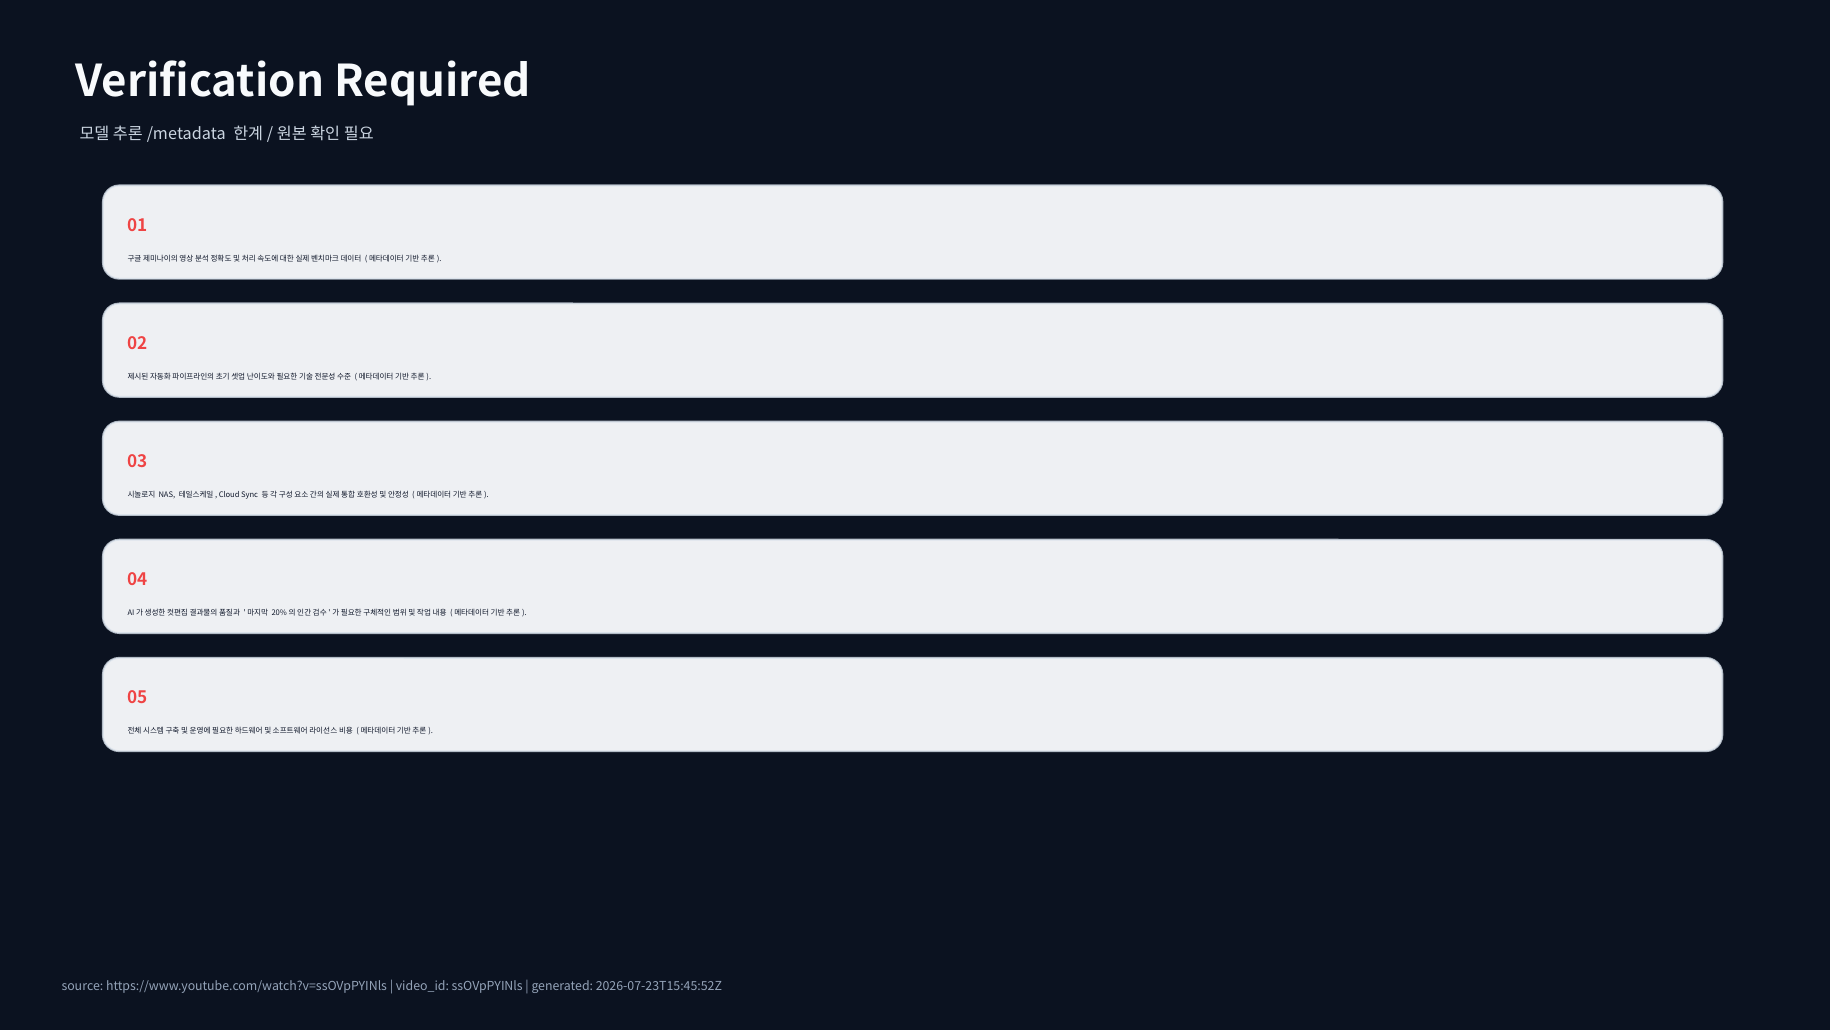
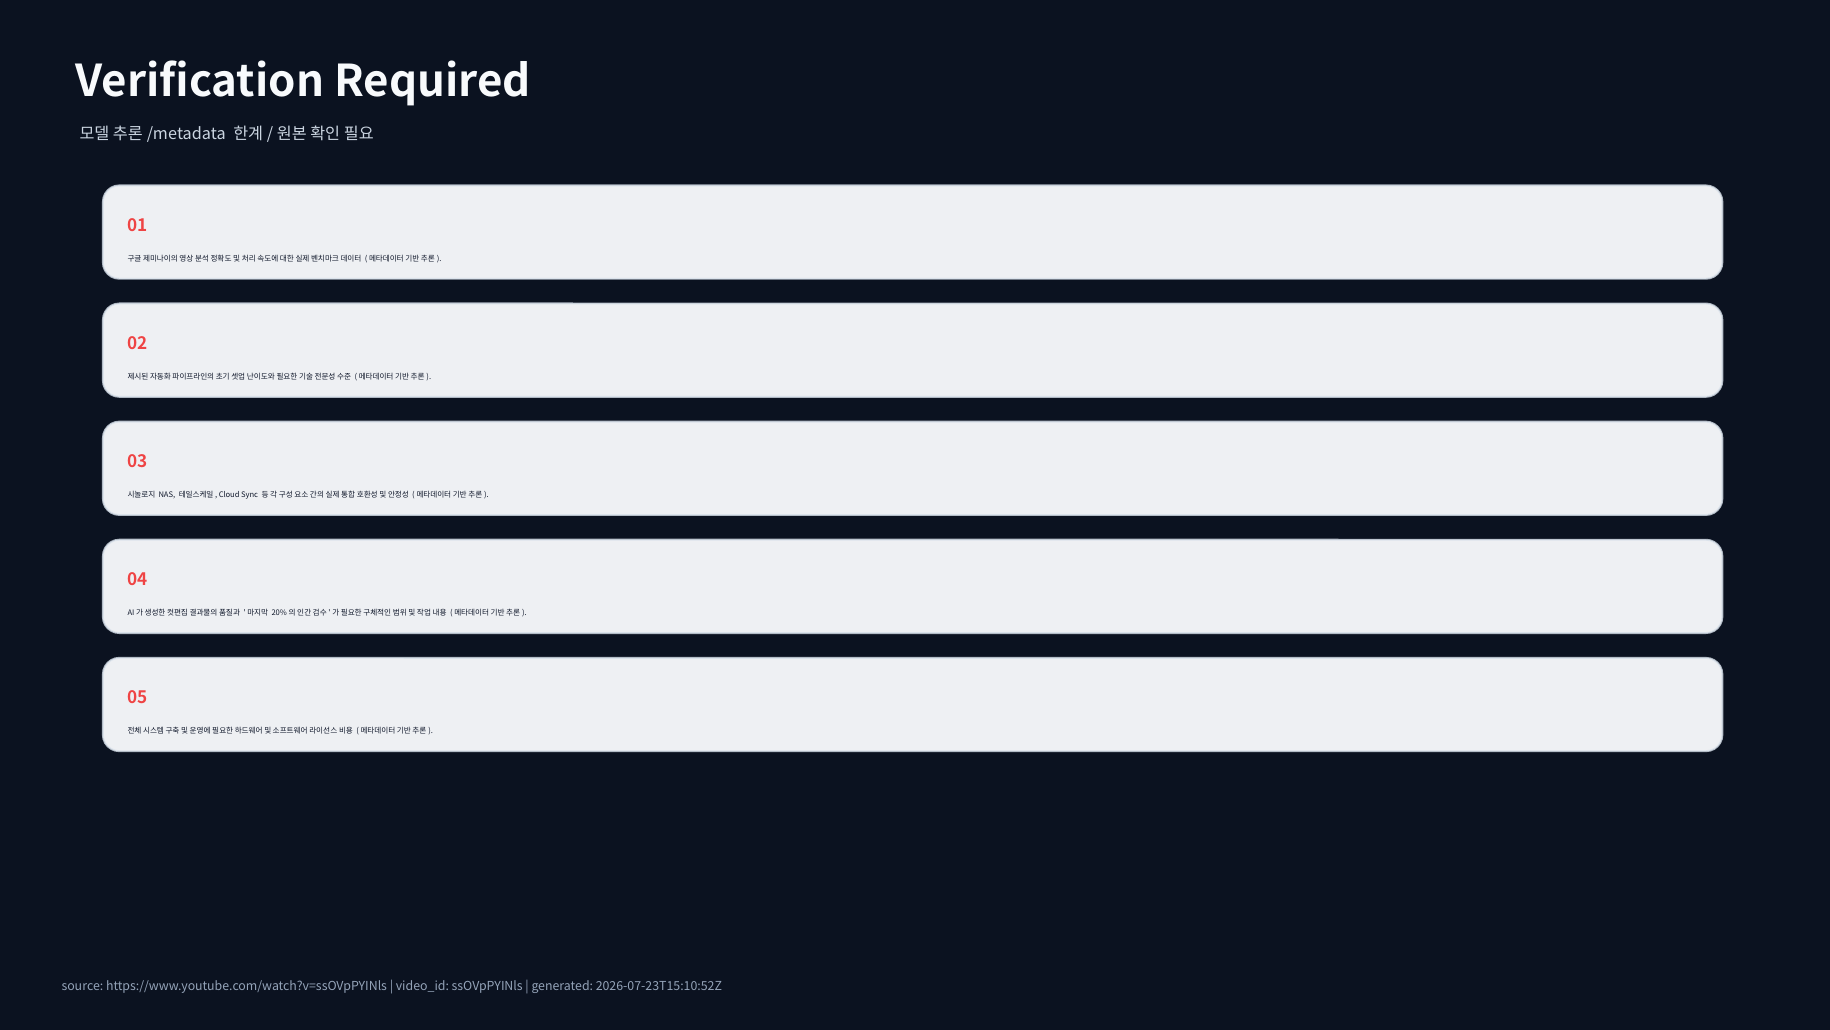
2026-07-23T15:45:52Z: 2026-07-23T15:45:52Z -> 2026-07-23T15:10:52Z
